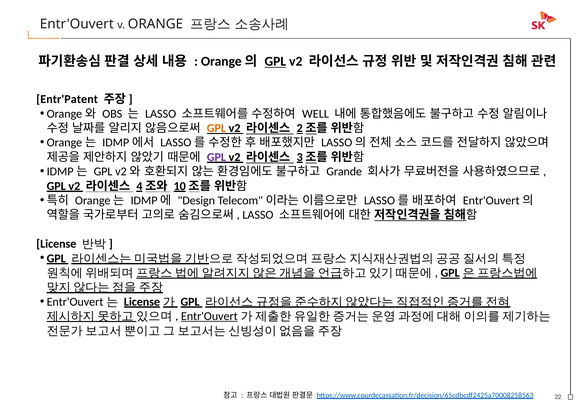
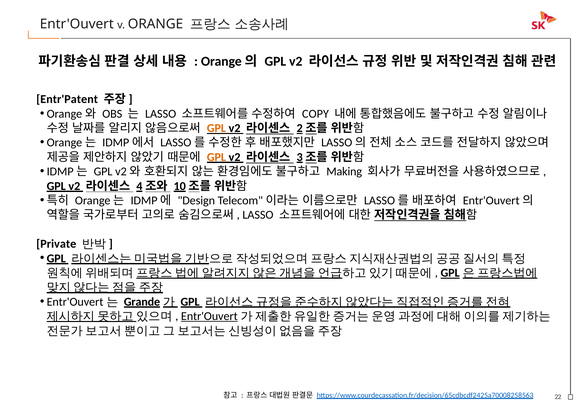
GPL at (275, 61) underline: present -> none
WELL: WELL -> COPY
GPL at (216, 157) colour: purple -> orange
Grande: Grande -> Making
License at (56, 244): License -> Private
License at (142, 302): License -> Grande
